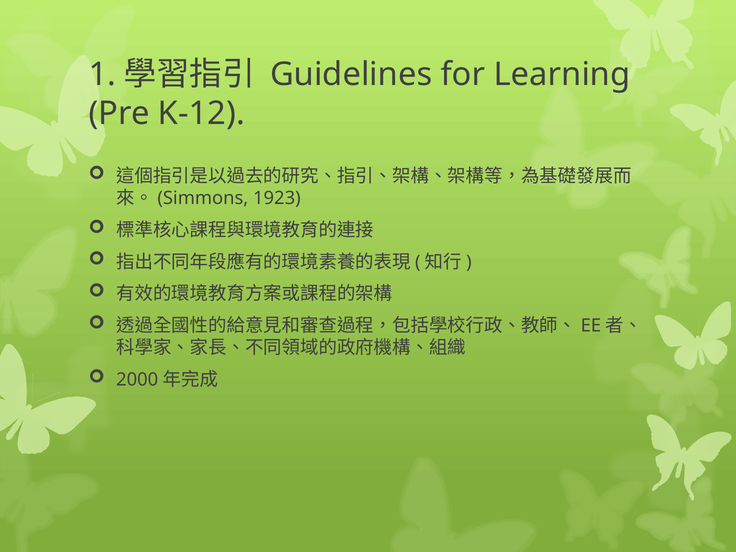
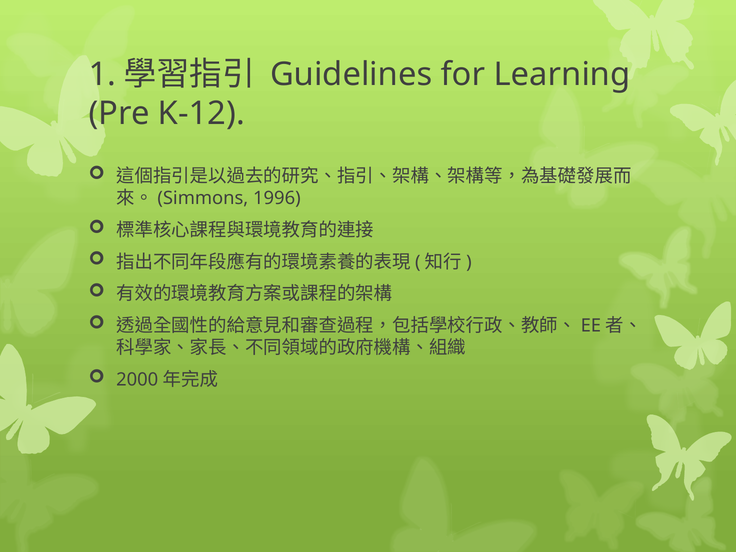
1923: 1923 -> 1996
